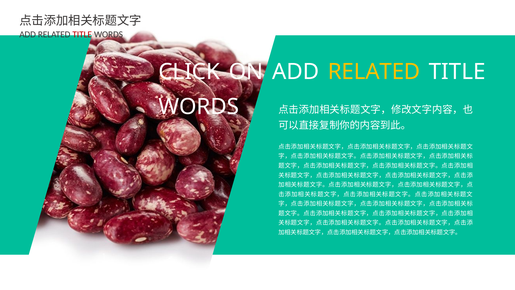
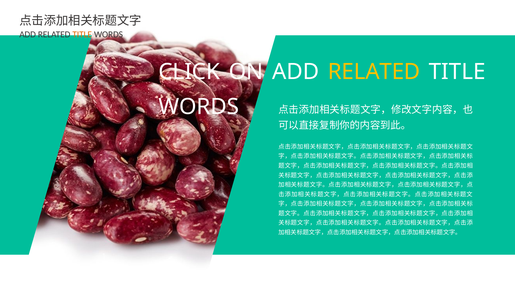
TITLE at (82, 34) colour: red -> orange
